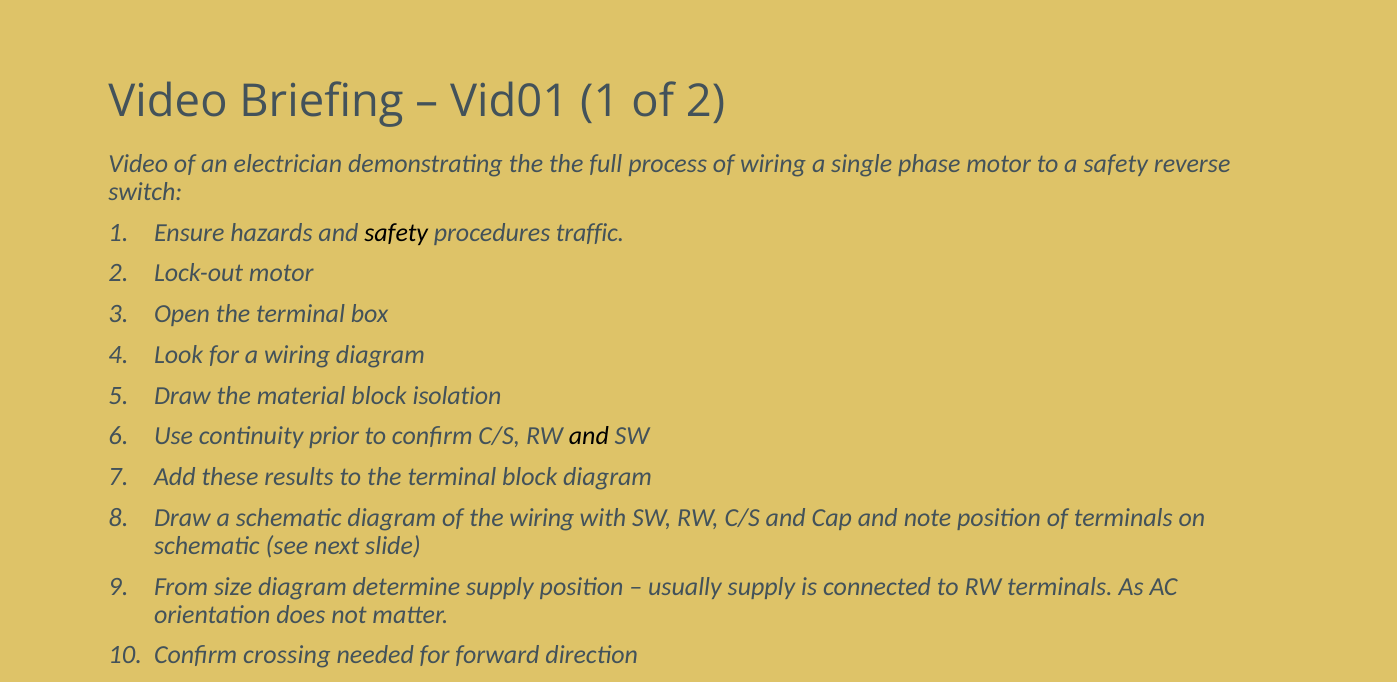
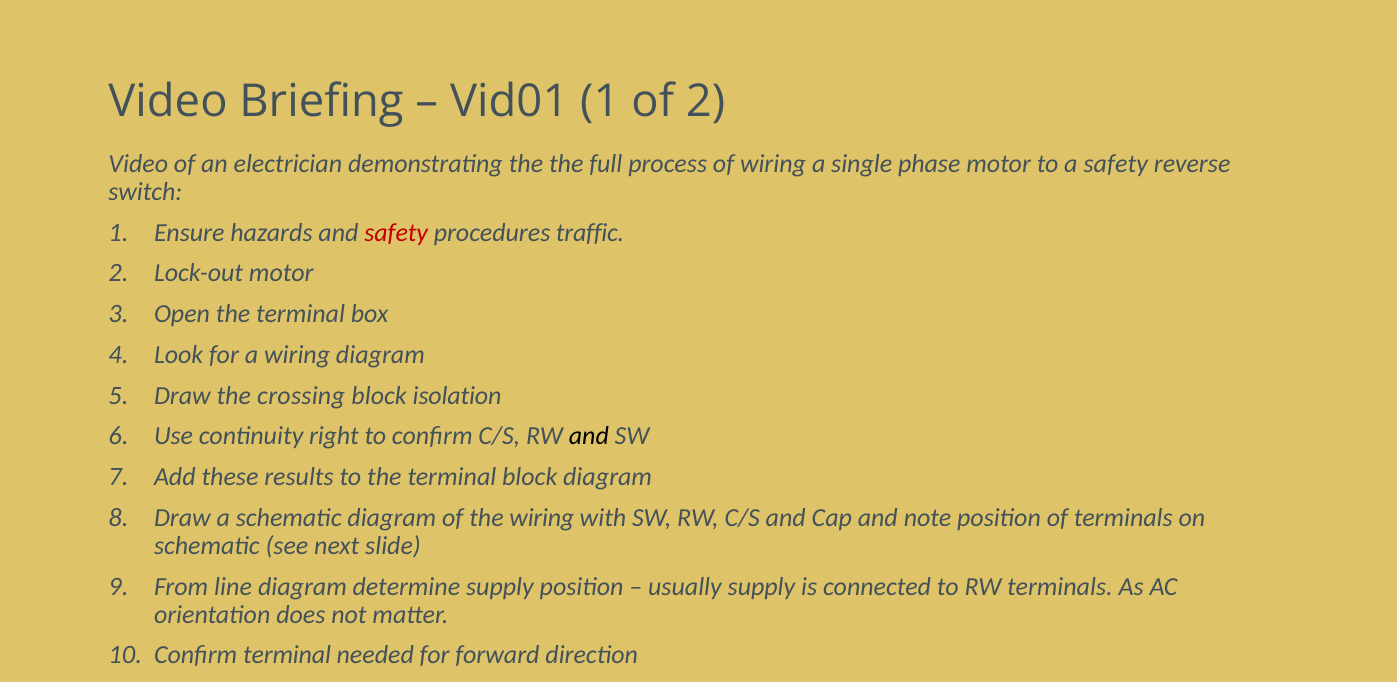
safety at (396, 233) colour: black -> red
material: material -> crossing
prior: prior -> right
size: size -> line
Confirm crossing: crossing -> terminal
